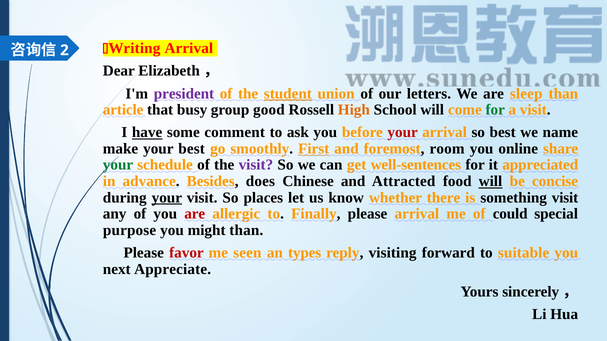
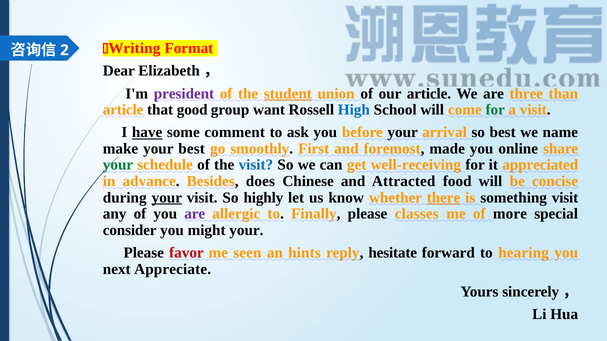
Arrival at (189, 48): Arrival -> Format
our letters: letters -> article
sleep: sleep -> three
busy: busy -> good
good: good -> want
High colour: orange -> blue
your at (403, 133) colour: red -> black
First underline: present -> none
room: room -> made
visit at (256, 165) colour: purple -> blue
well-sentences: well-sentences -> well-receiving
will at (490, 182) underline: present -> none
places: places -> highly
there underline: none -> present
are at (195, 214) colour: red -> purple
please arrival: arrival -> classes
could: could -> more
purpose: purpose -> consider
might than: than -> your
types: types -> hints
visiting: visiting -> hesitate
suitable: suitable -> hearing
